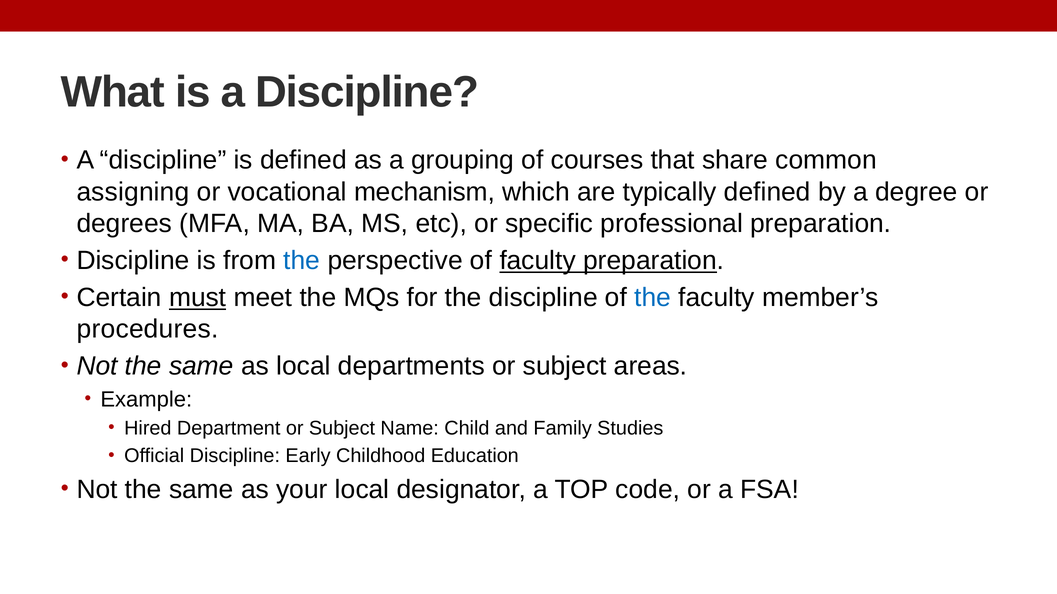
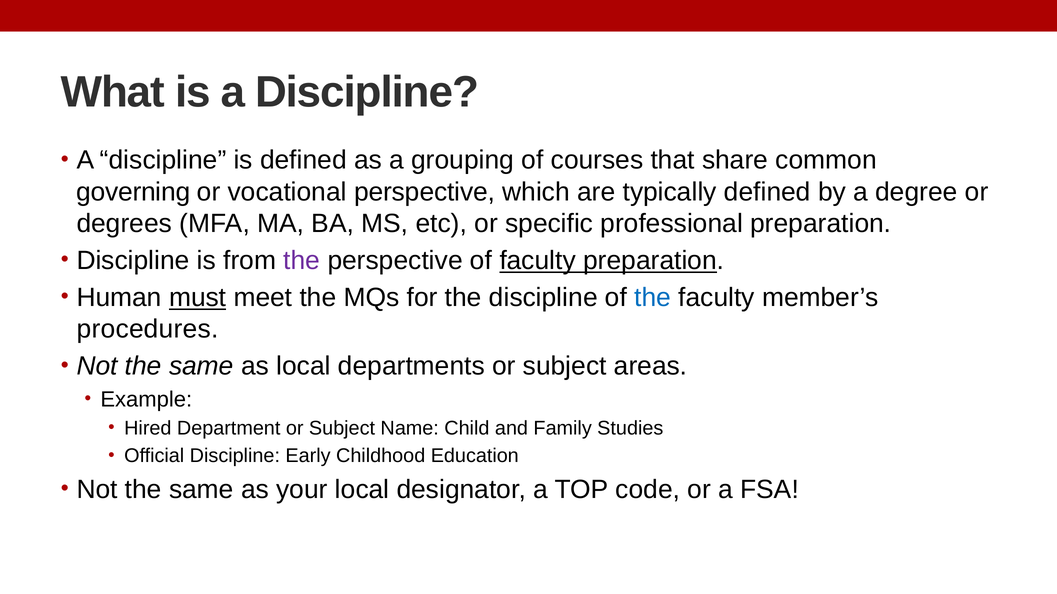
assigning: assigning -> governing
vocational mechanism: mechanism -> perspective
the at (302, 261) colour: blue -> purple
Certain: Certain -> Human
